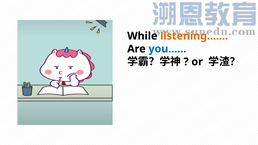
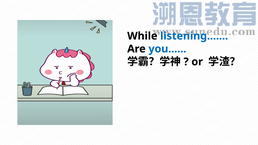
listening colour: orange -> blue
